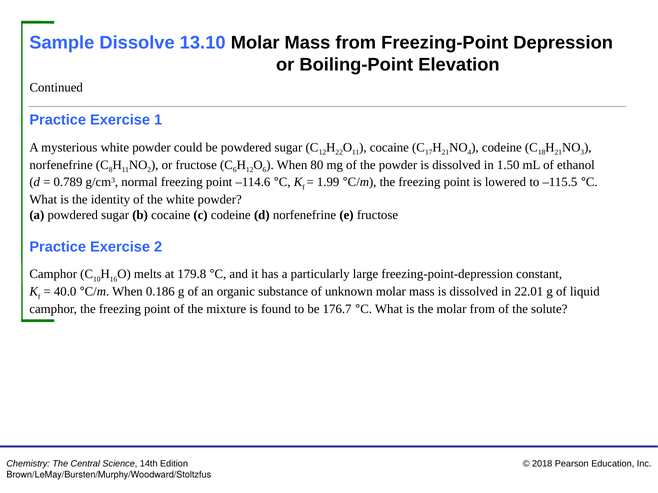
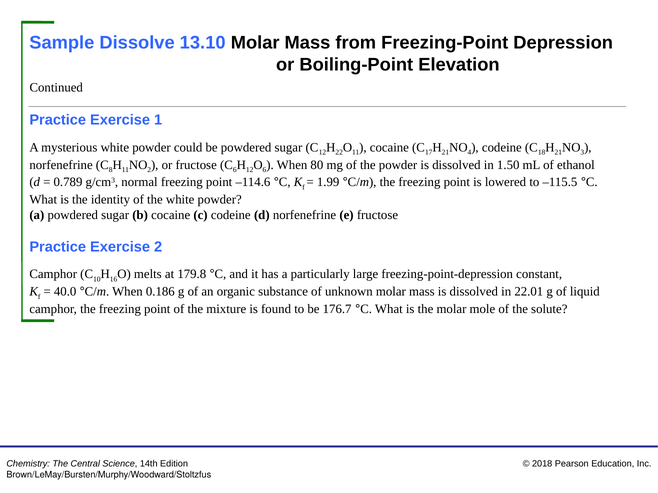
molar from: from -> mole
